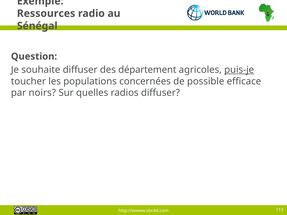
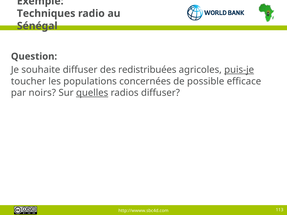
Ressources: Ressources -> Techniques
département: département -> redistribuées
quelles underline: none -> present
